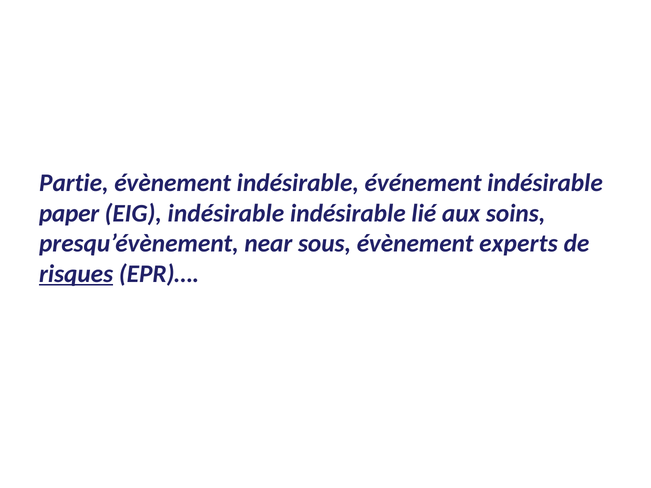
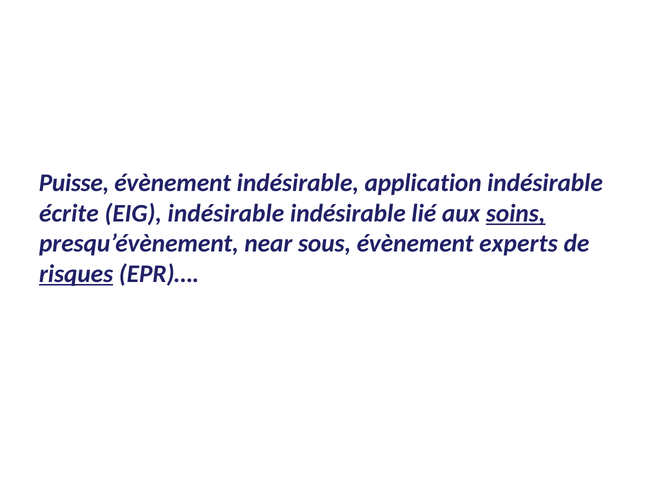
Partie: Partie -> Puisse
événement: événement -> application
paper: paper -> écrite
soins underline: none -> present
